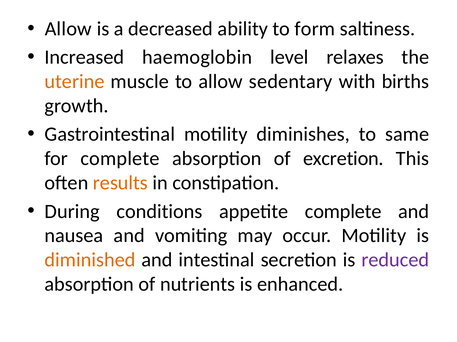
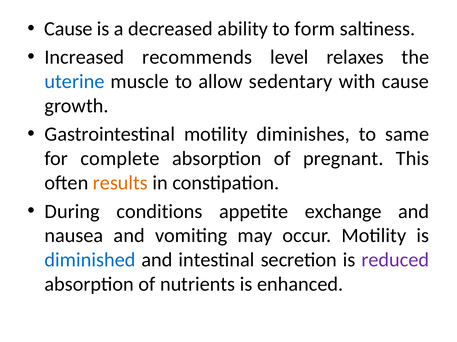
Allow at (68, 29): Allow -> Cause
haemoglobin: haemoglobin -> recommends
uterine colour: orange -> blue
with births: births -> cause
excretion: excretion -> pregnant
appetite complete: complete -> exchange
diminished colour: orange -> blue
